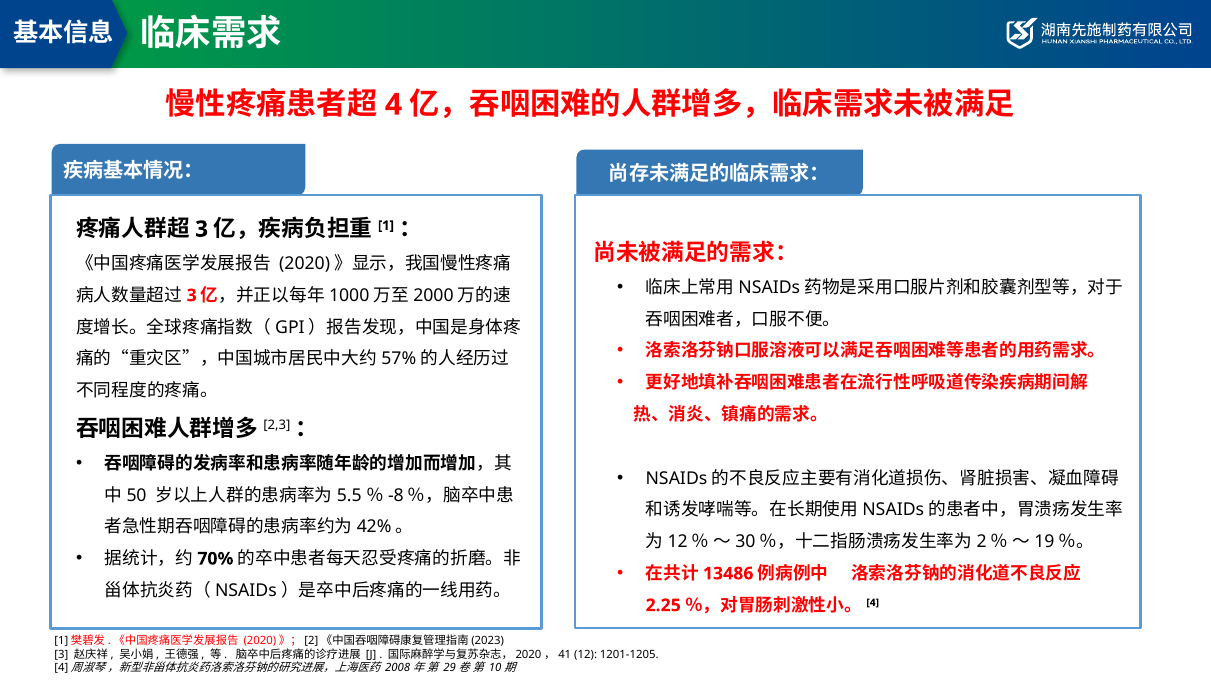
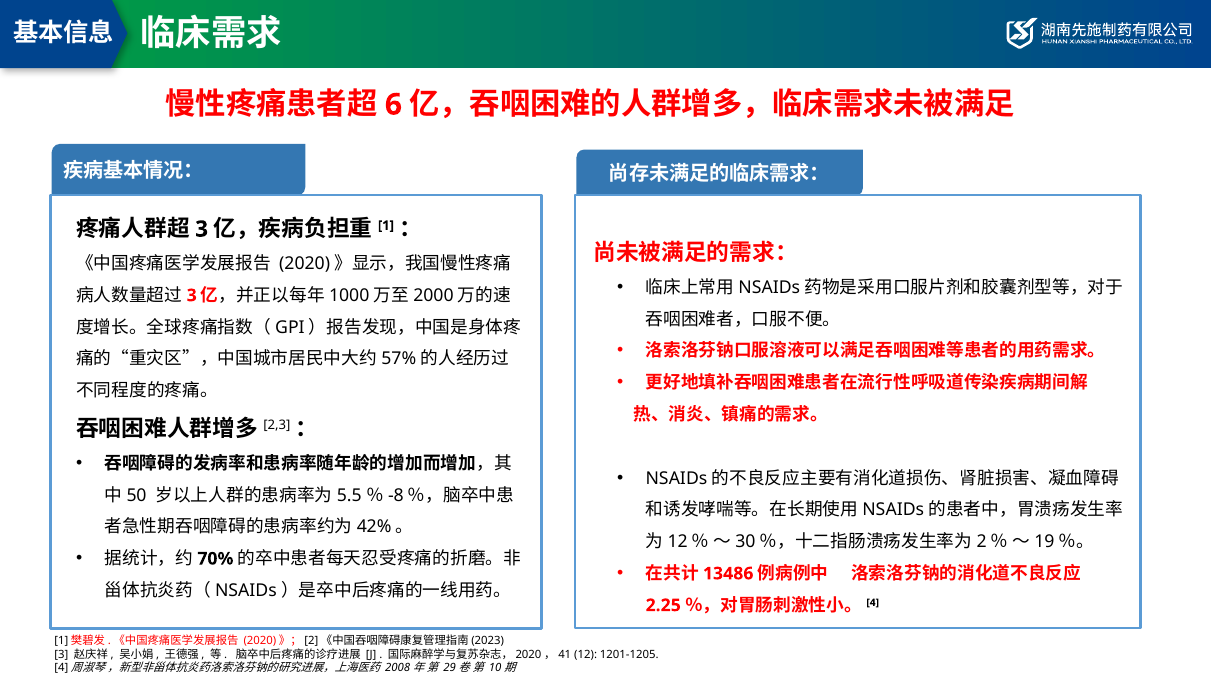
4 at (393, 105): 4 -> 6
